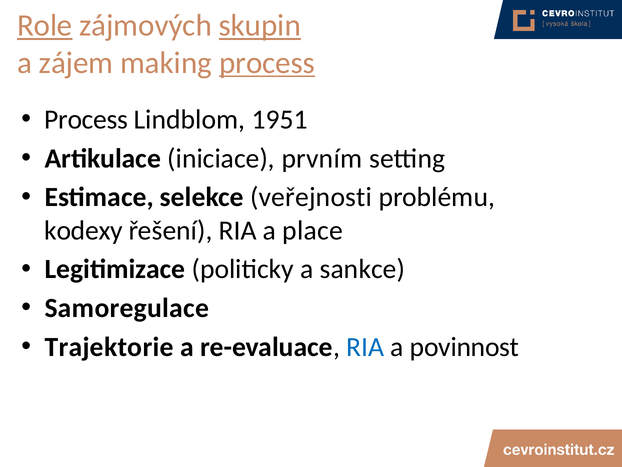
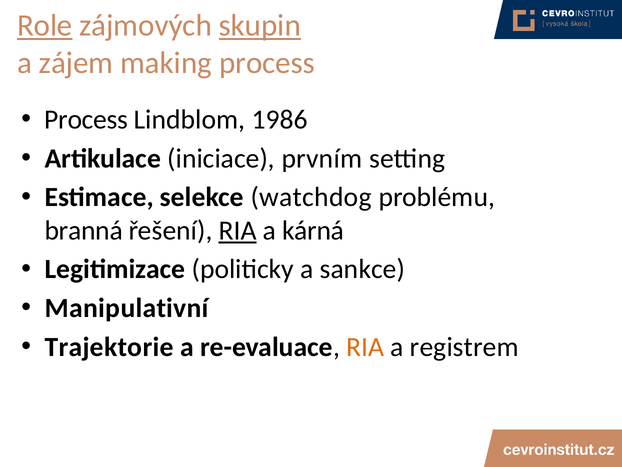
process at (267, 63) underline: present -> none
1951: 1951 -> 1986
veřejnosti: veřejnosti -> watchdog
kodexy: kodexy -> branná
RIA at (238, 230) underline: none -> present
place: place -> kárná
Samoregulace: Samoregulace -> Manipulativní
RIA at (365, 347) colour: blue -> orange
povinnost: povinnost -> registrem
